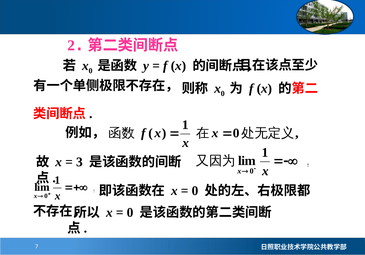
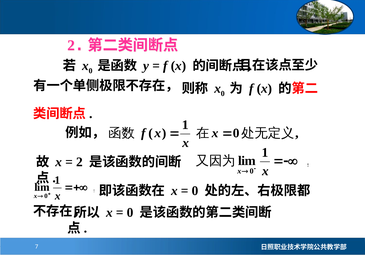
3: 3 -> 2
